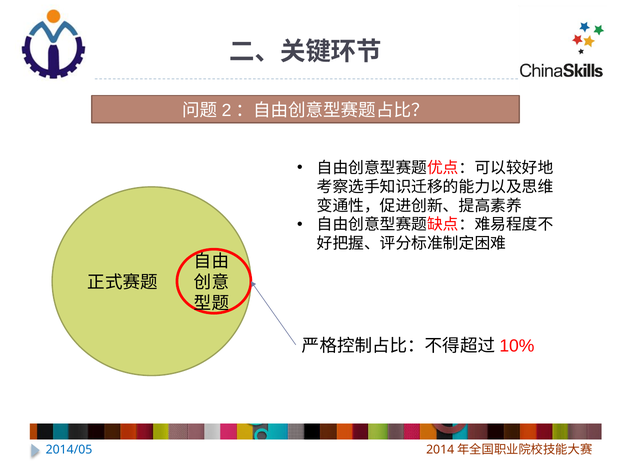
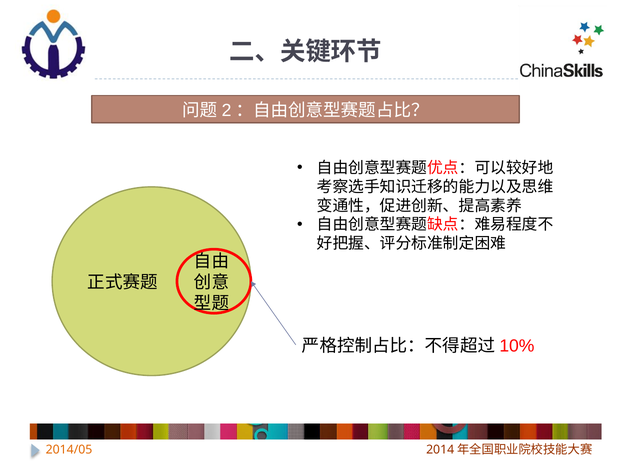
2014/05 colour: blue -> orange
